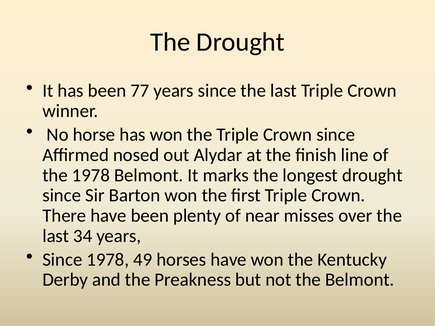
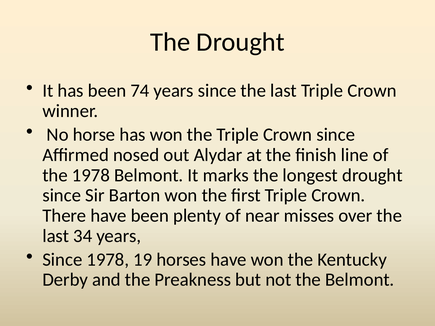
77: 77 -> 74
49: 49 -> 19
